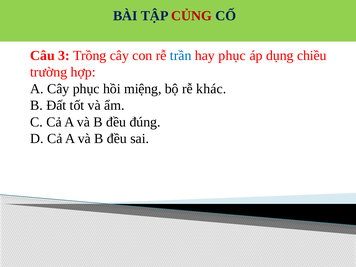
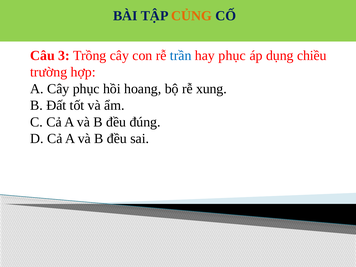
CỦNG colour: red -> orange
miệng: miệng -> hoang
khác: khác -> xung
